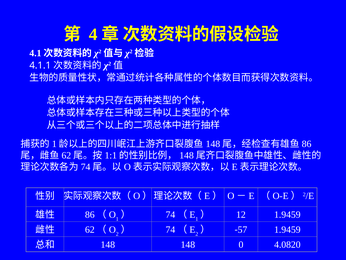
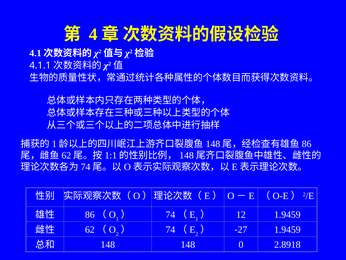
57: 57 -> 27
4.0820: 4.0820 -> 2.8918
